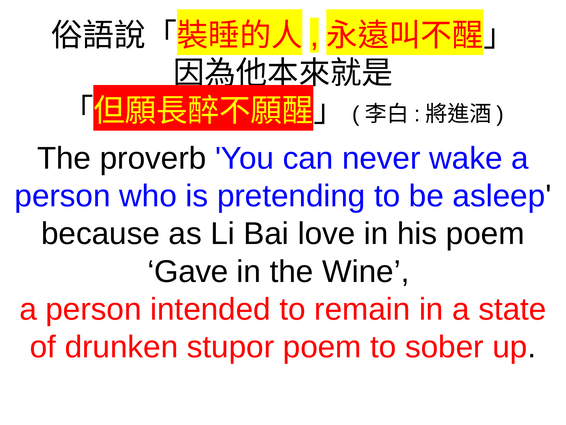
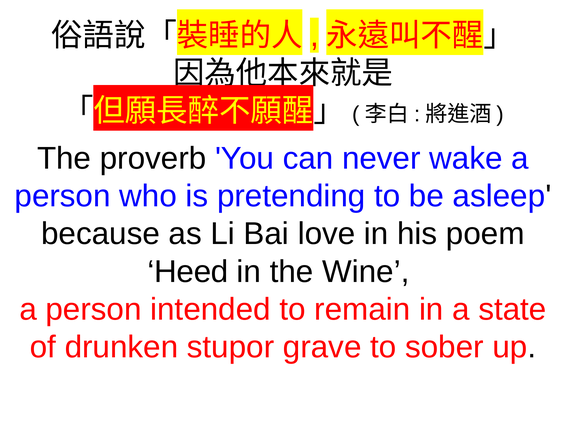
Gave: Gave -> Heed
stupor poem: poem -> grave
